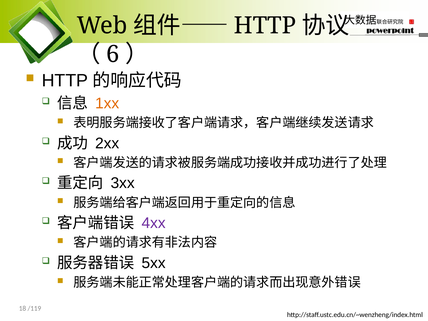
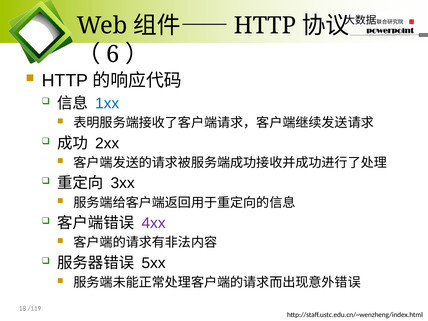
1xx colour: orange -> blue
